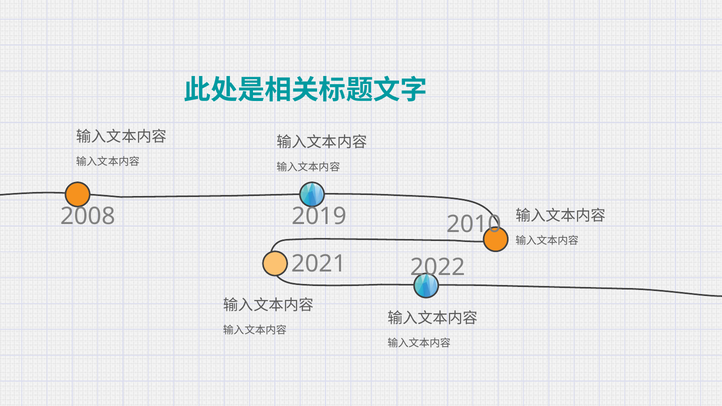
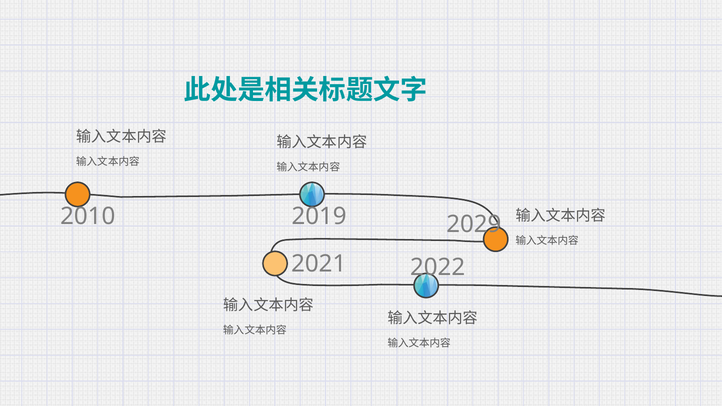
2008: 2008 -> 2010
2010: 2010 -> 2029
